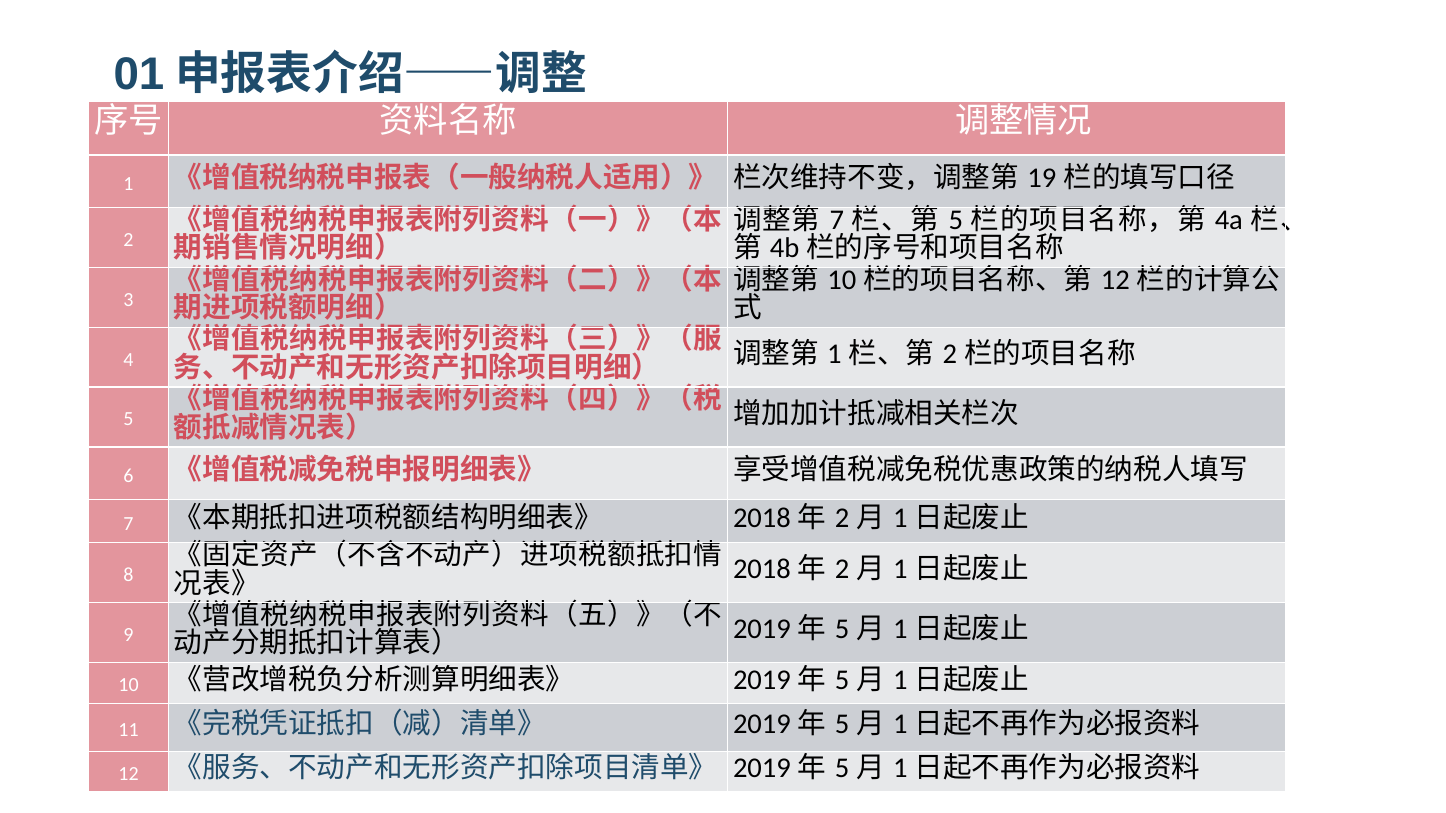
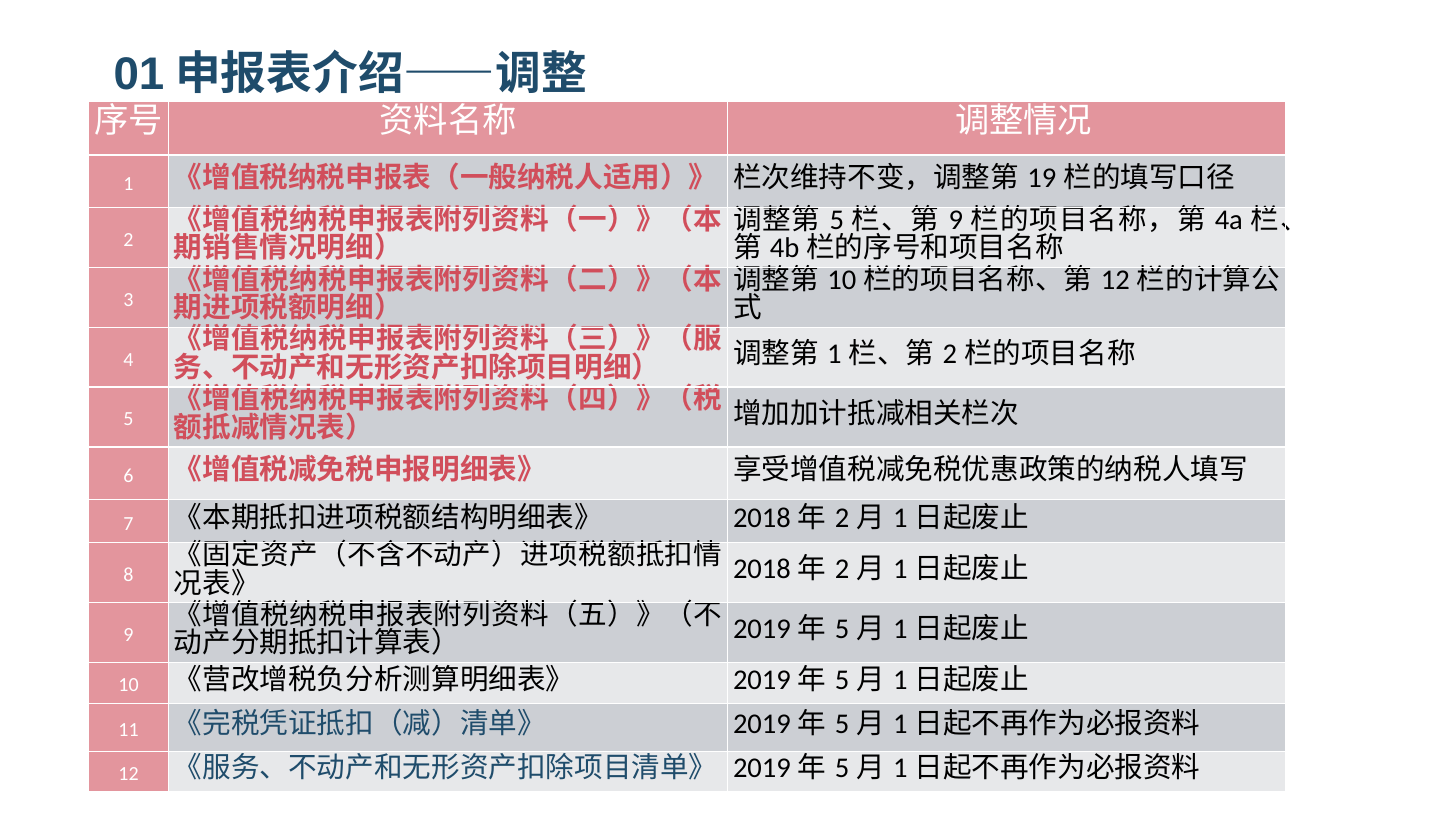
7 at (837, 220): 7 -> 5
5 at (956, 220): 5 -> 9
